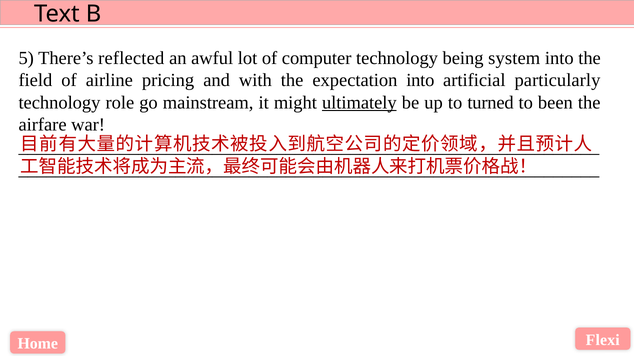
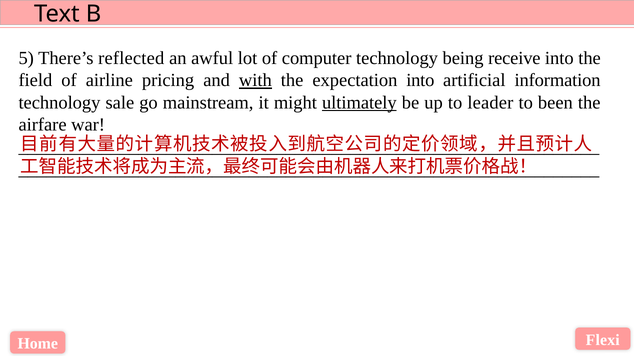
system: system -> receive
with underline: none -> present
particularly: particularly -> information
role: role -> sale
turned: turned -> leader
